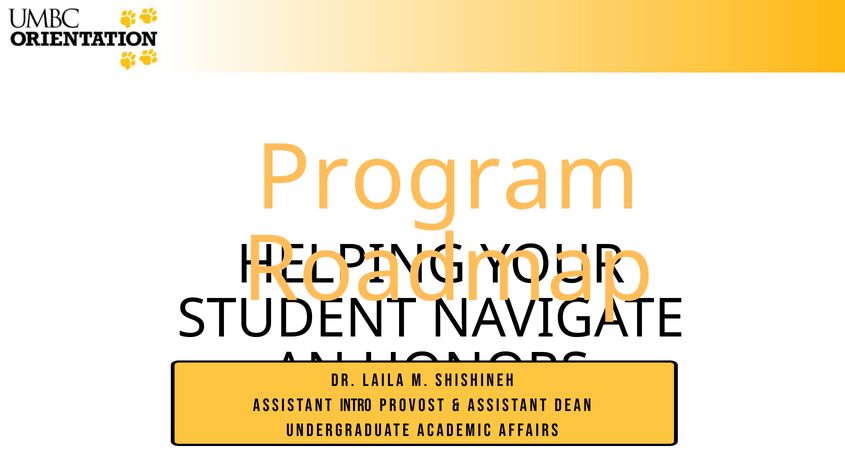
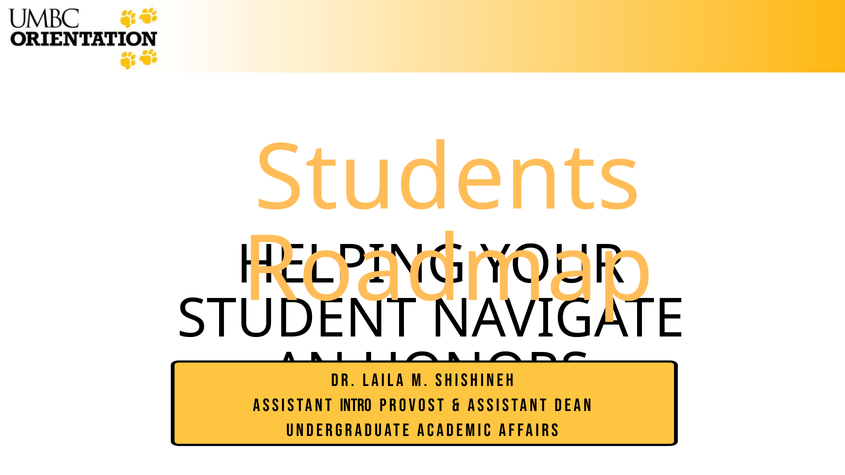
Program: Program -> Students
